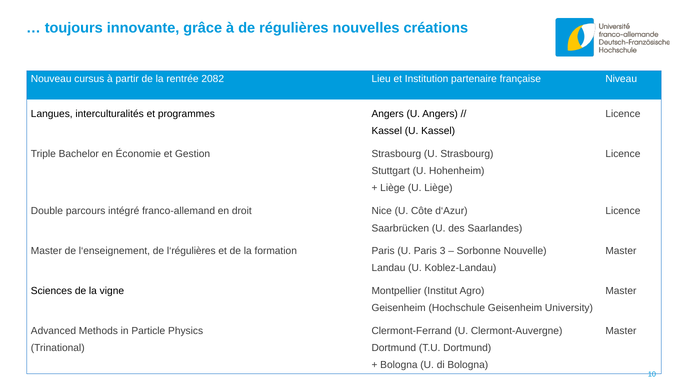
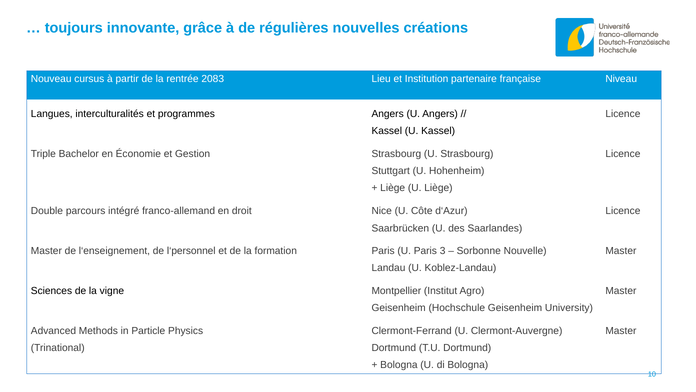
2082: 2082 -> 2083
l‘régulières: l‘régulières -> l‘personnel
